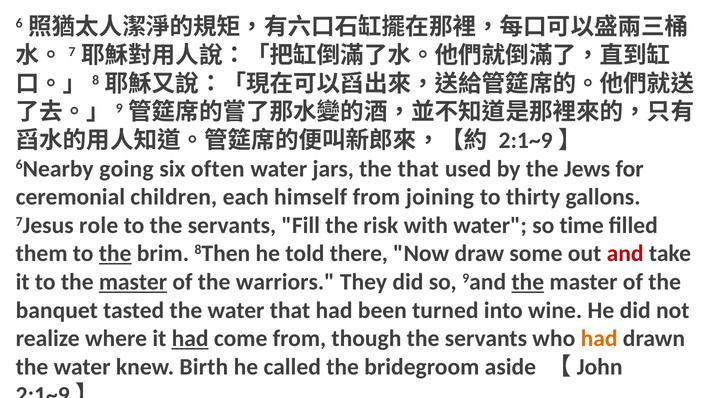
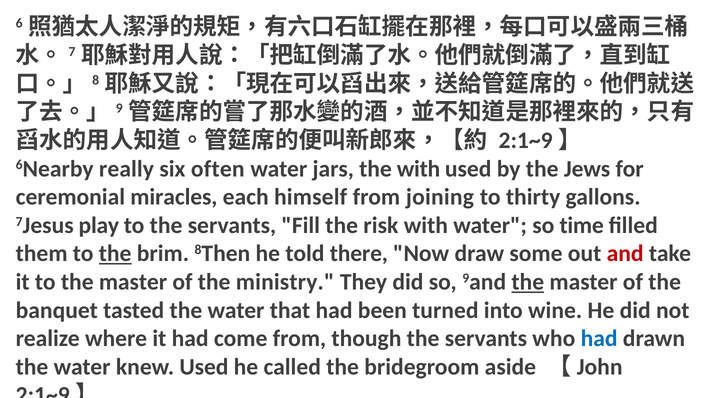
going: going -> really
the that: that -> with
children: children -> miracles
role: role -> play
master at (133, 282) underline: present -> none
warriors: warriors -> ministry
had at (190, 338) underline: present -> none
had at (599, 338) colour: orange -> blue
knew Birth: Birth -> Used
